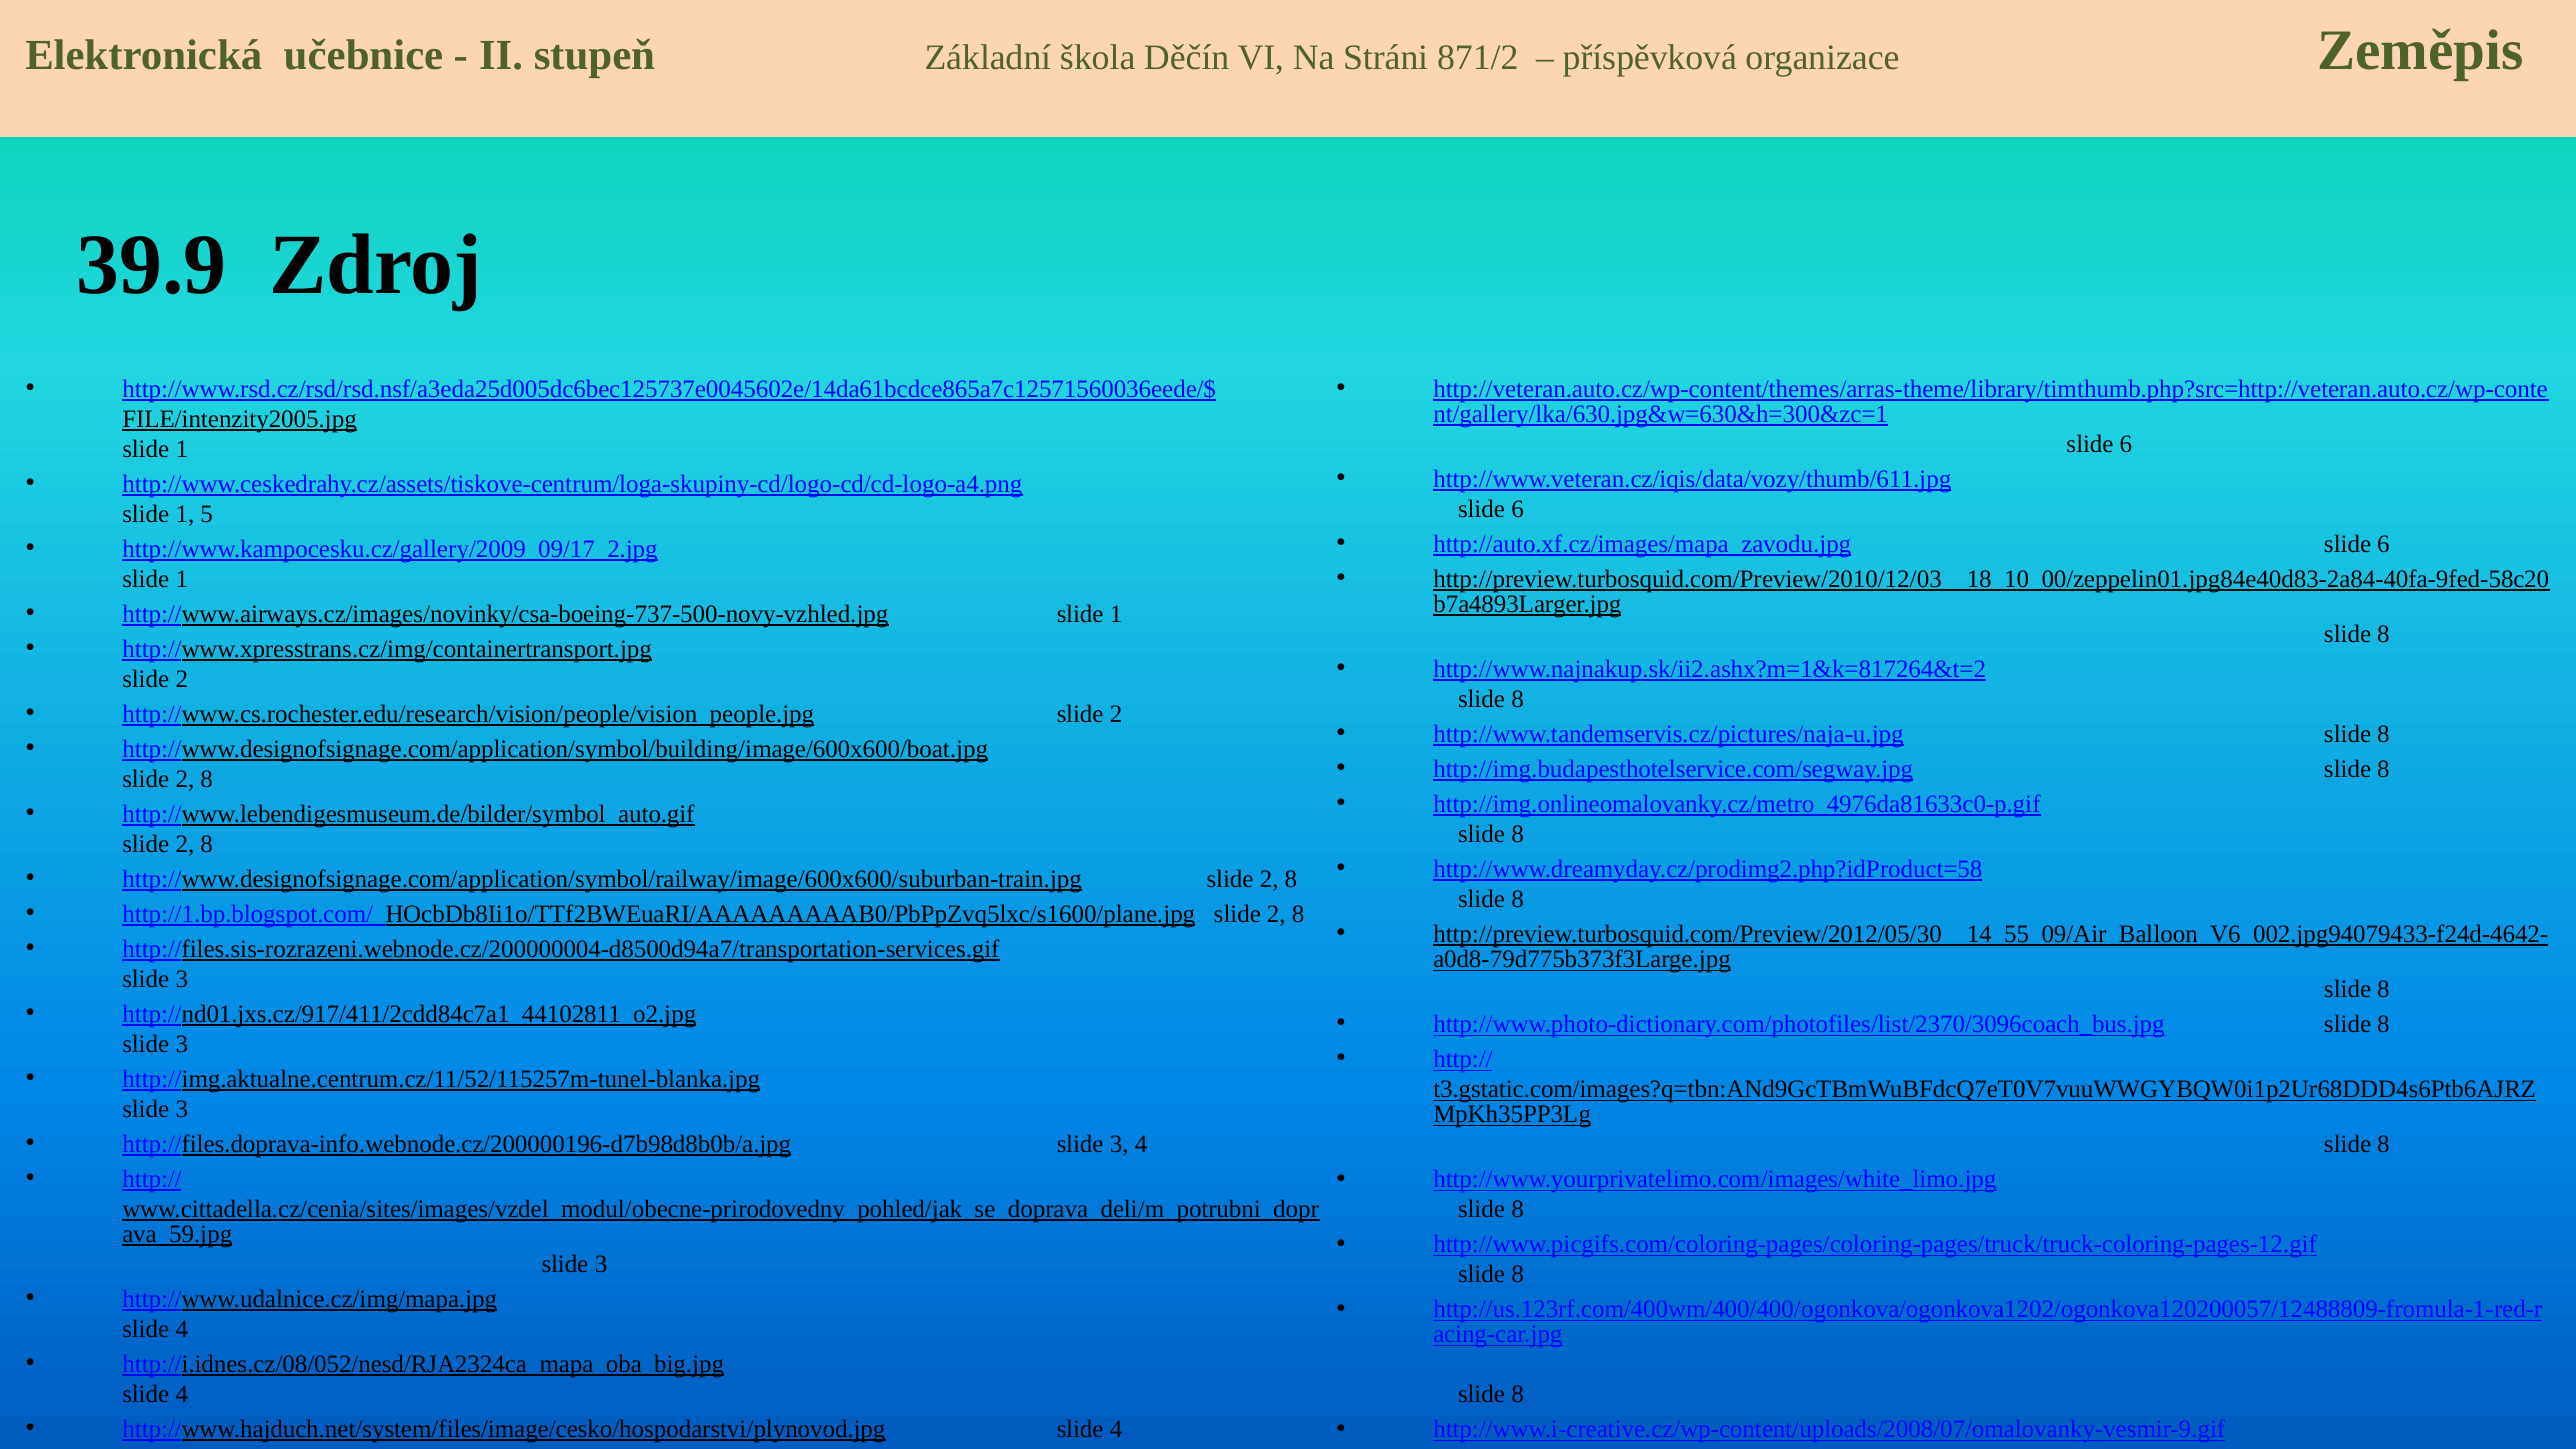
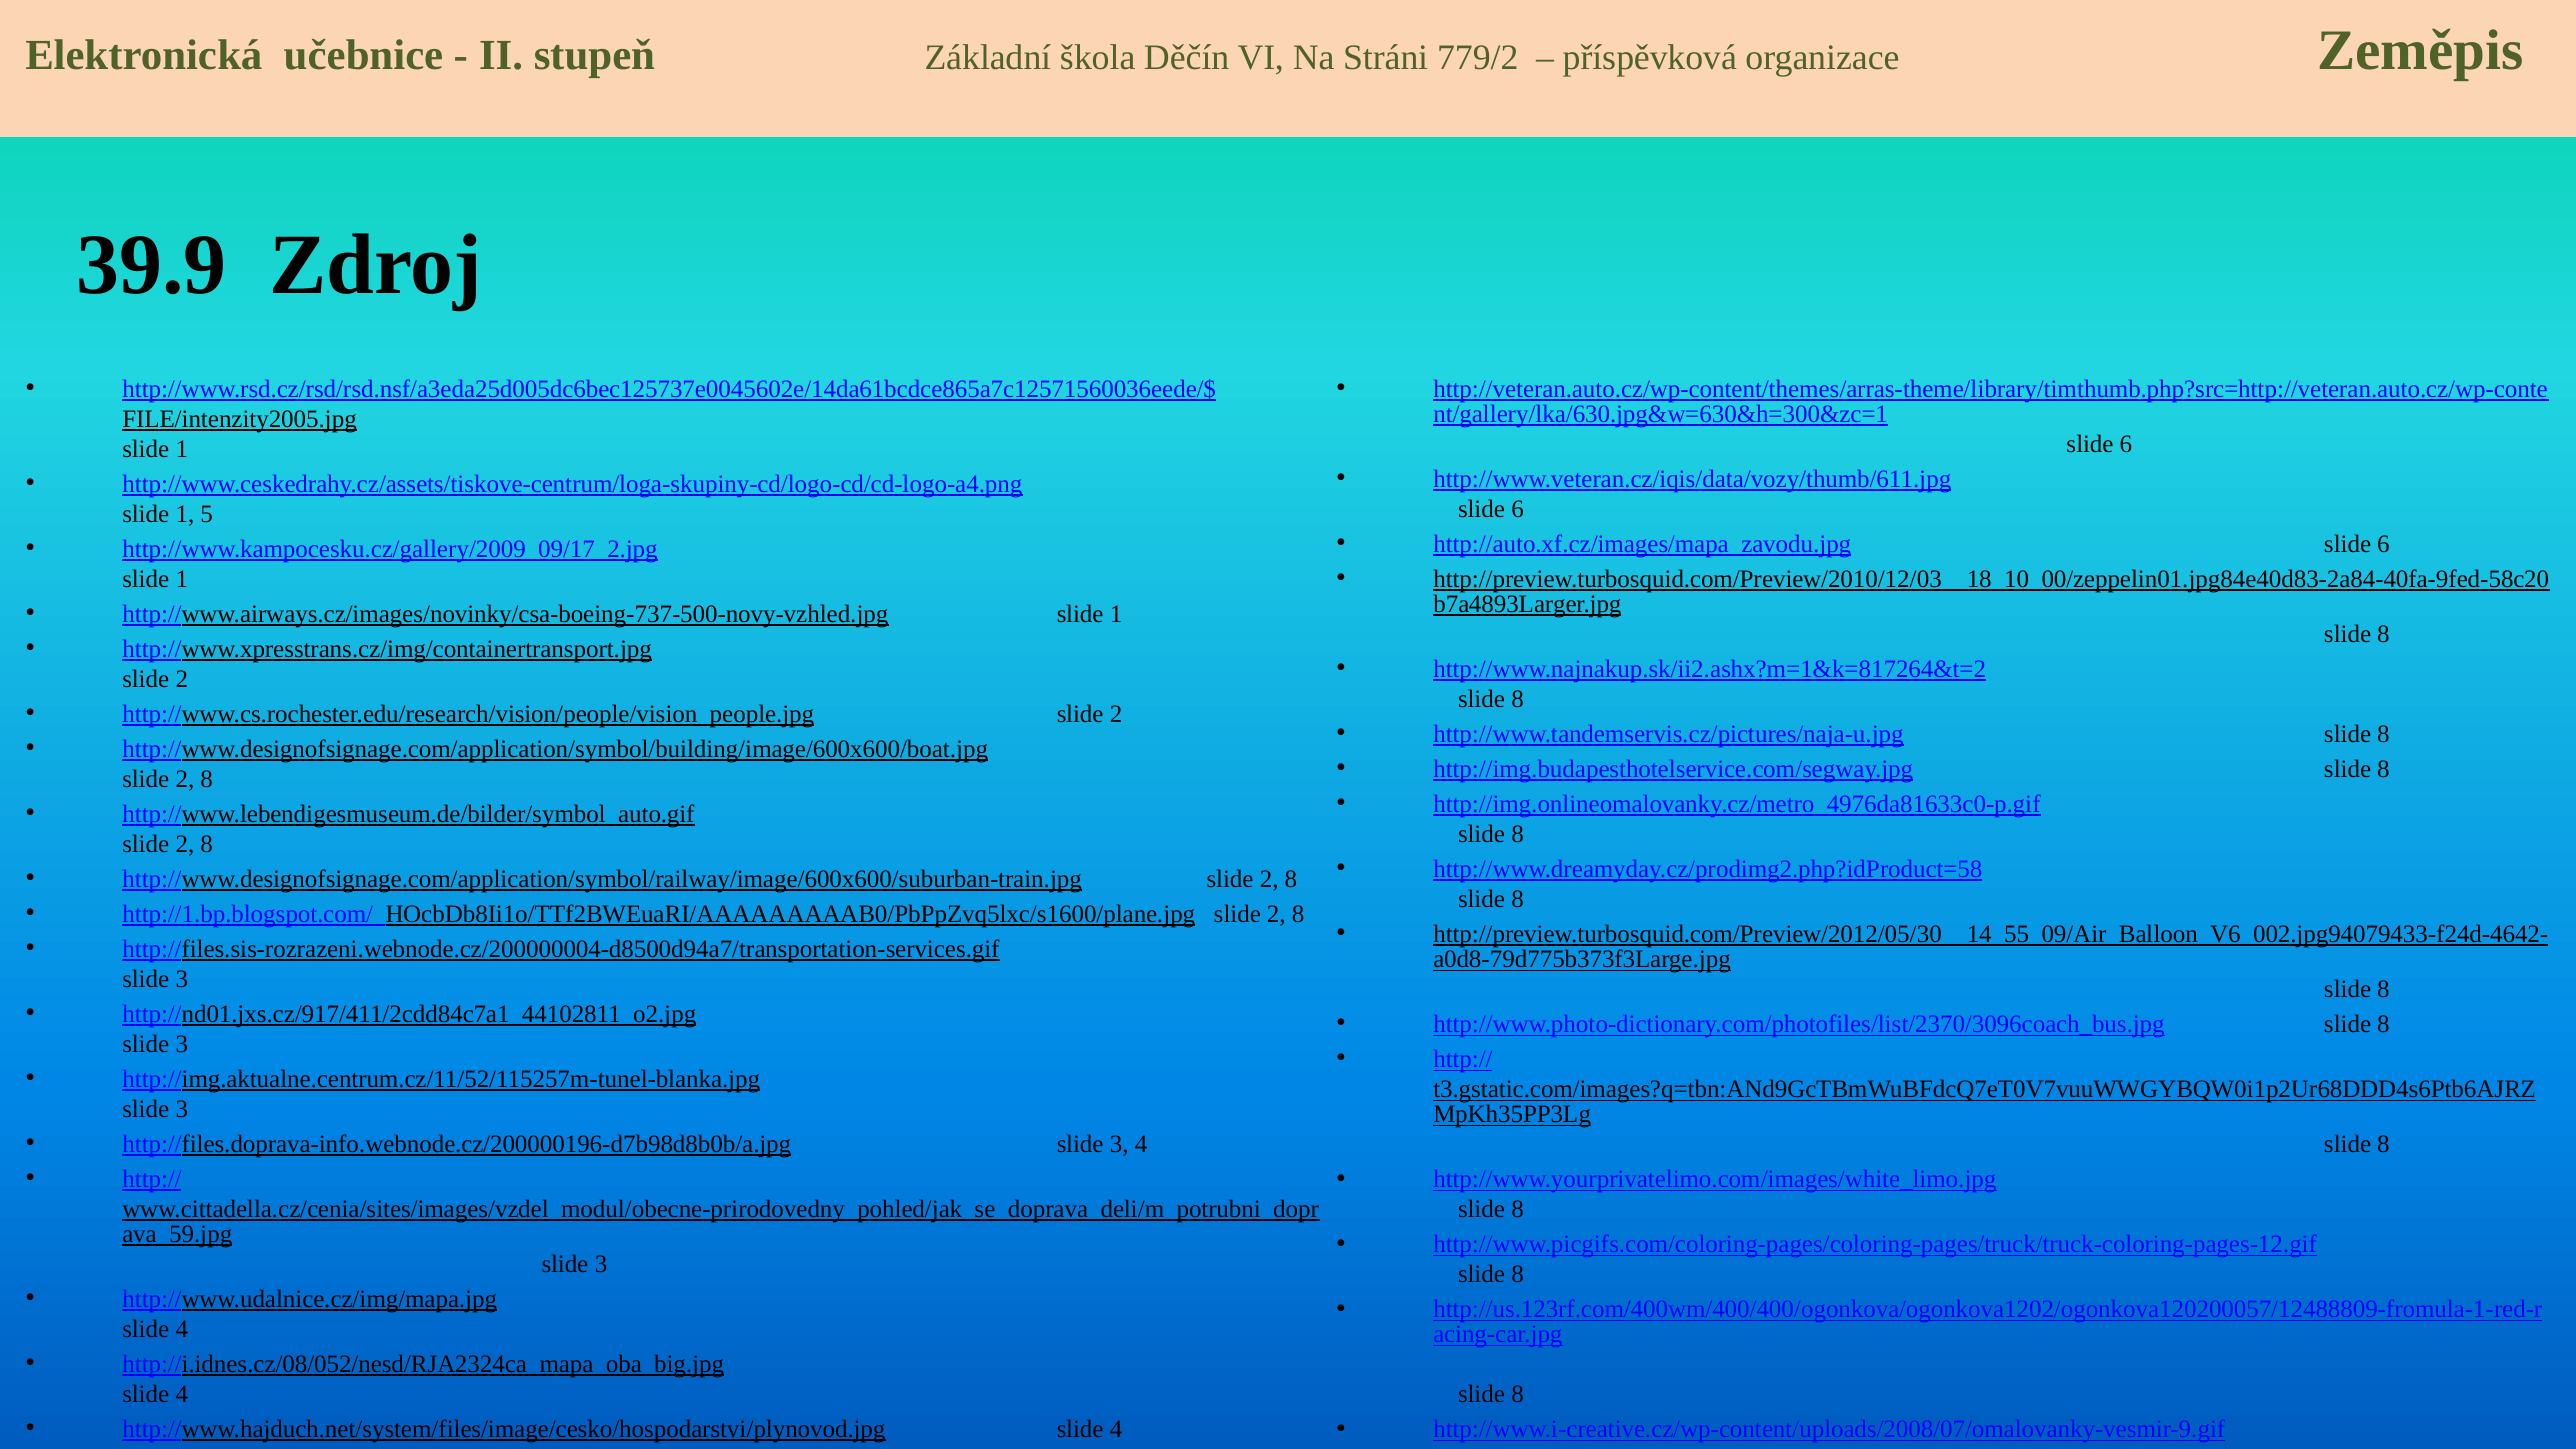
871/2: 871/2 -> 779/2
